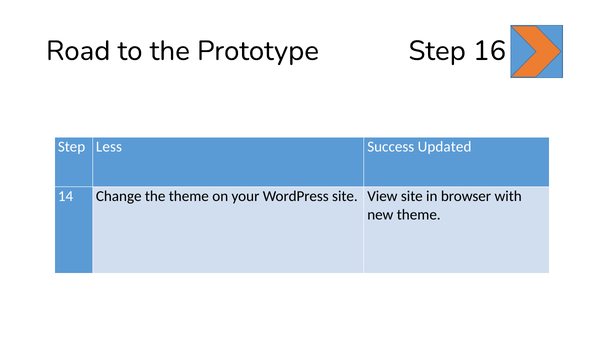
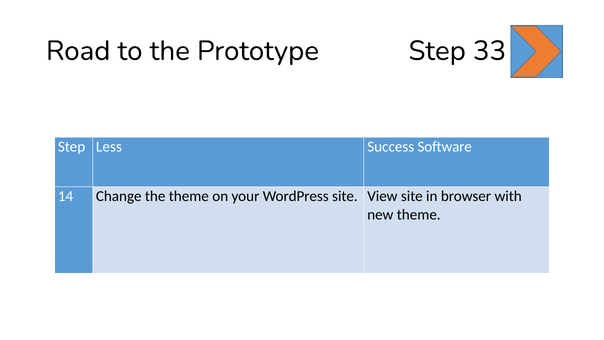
16: 16 -> 33
Updated: Updated -> Software
